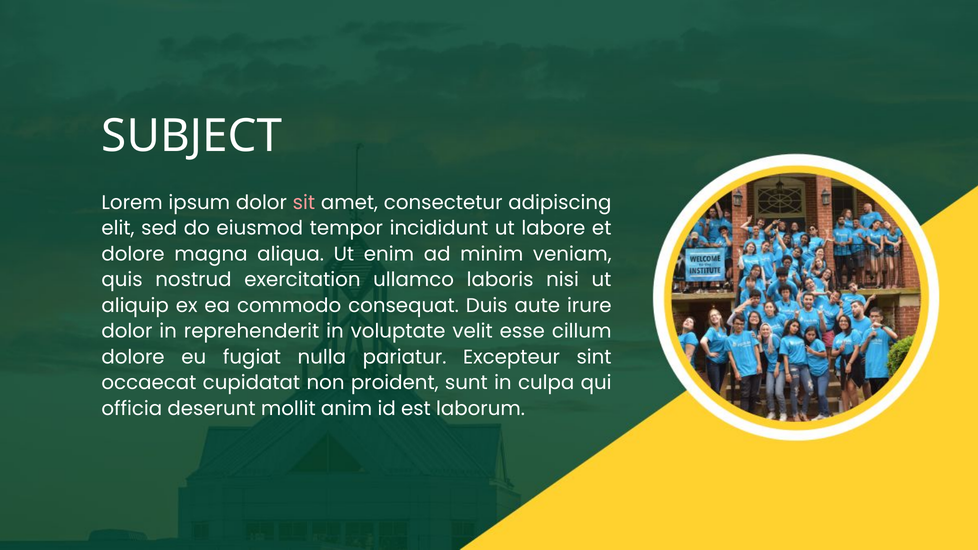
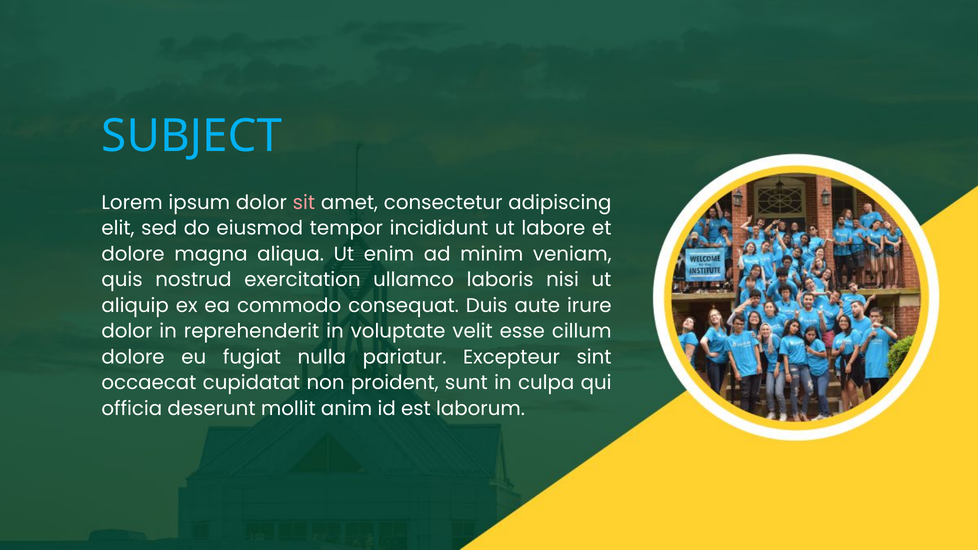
SUBJECT colour: white -> light blue
